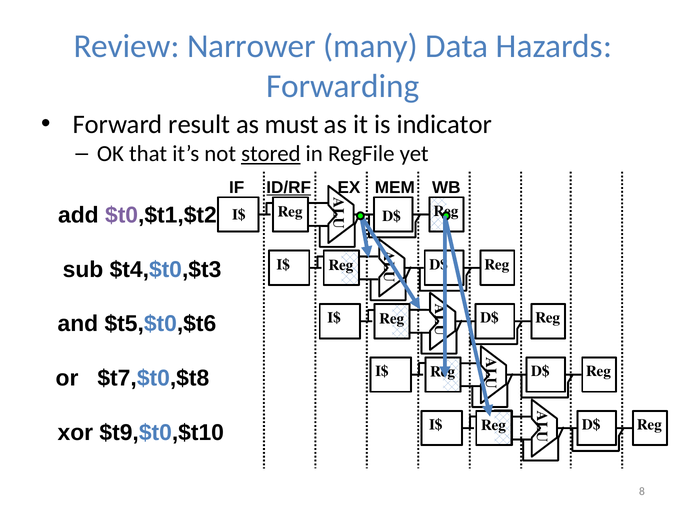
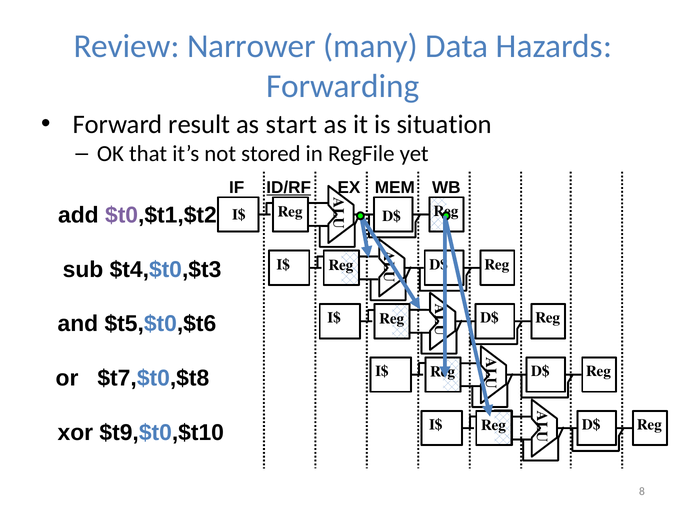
must: must -> start
indicator: indicator -> situation
stored underline: present -> none
